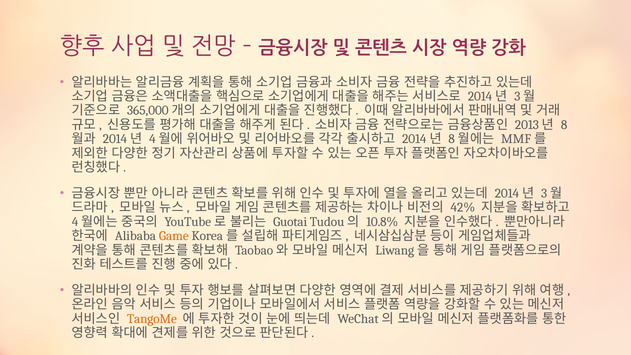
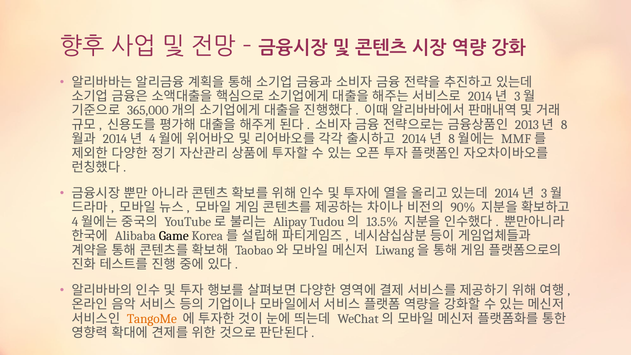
42%: 42% -> 90%
Guotai: Guotai -> Alipay
10.8%: 10.8% -> 13.5%
Game colour: orange -> black
